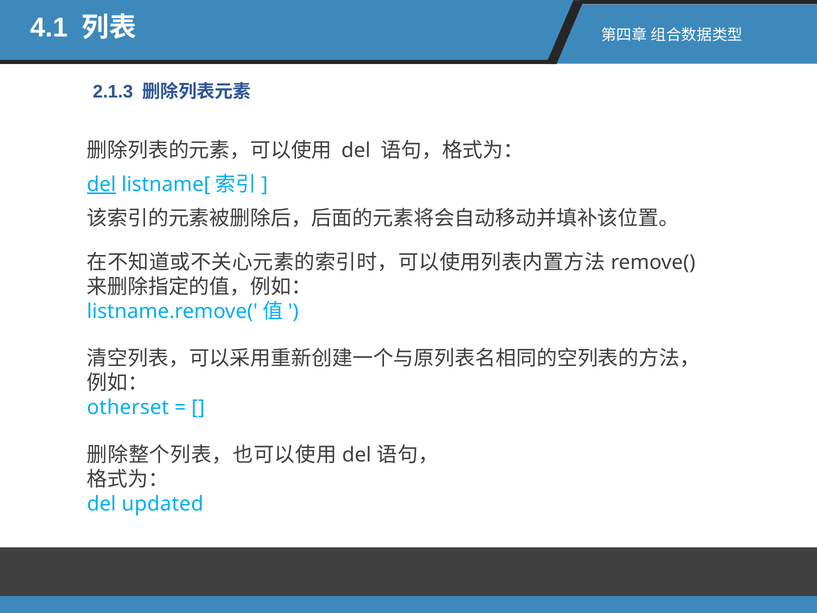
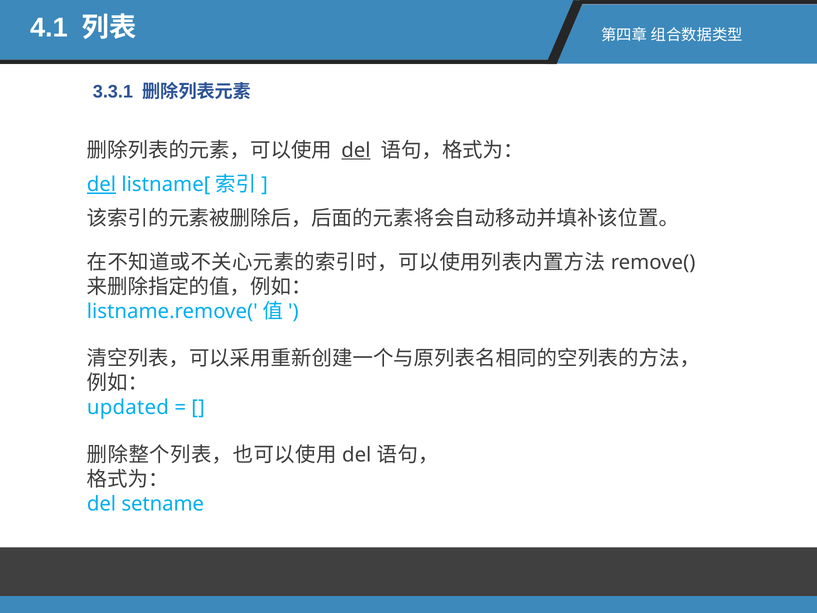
2.1.3: 2.1.3 -> 3.3.1
del at (356, 150) underline: none -> present
otherset: otherset -> updated
updated: updated -> setname
